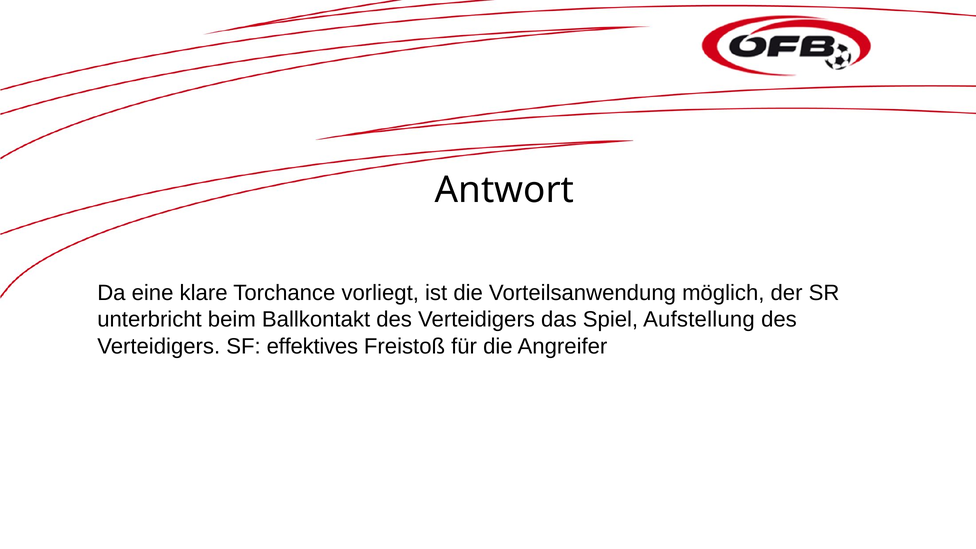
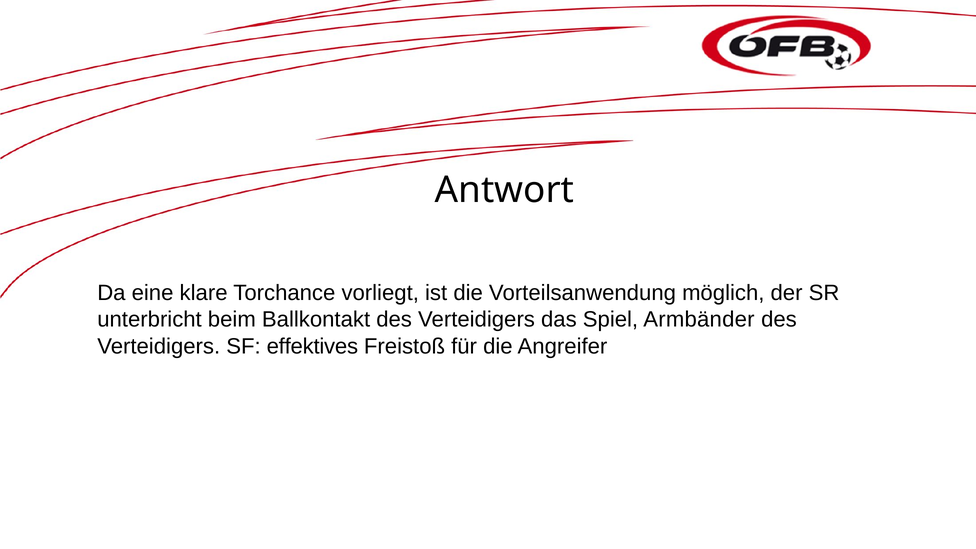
Aufstellung: Aufstellung -> Armbänder
